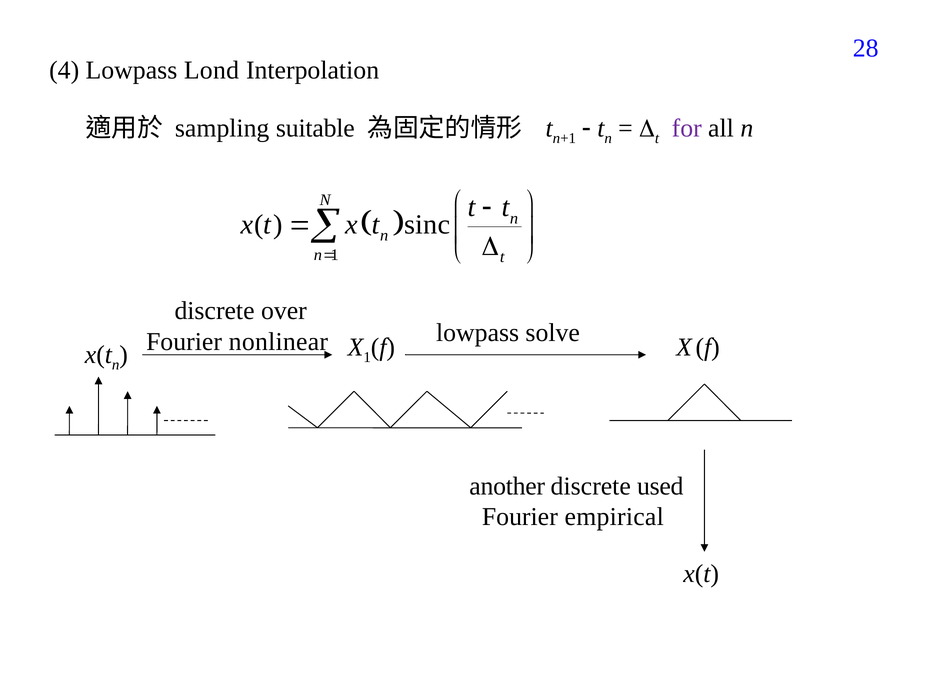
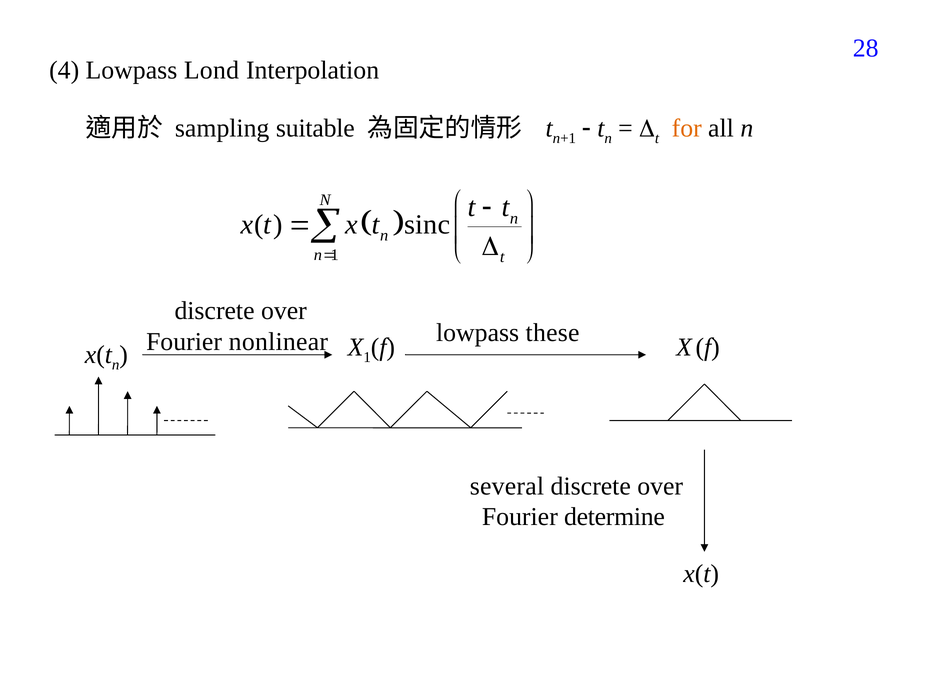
for colour: purple -> orange
solve: solve -> these
another: another -> several
used at (660, 486): used -> over
empirical: empirical -> determine
